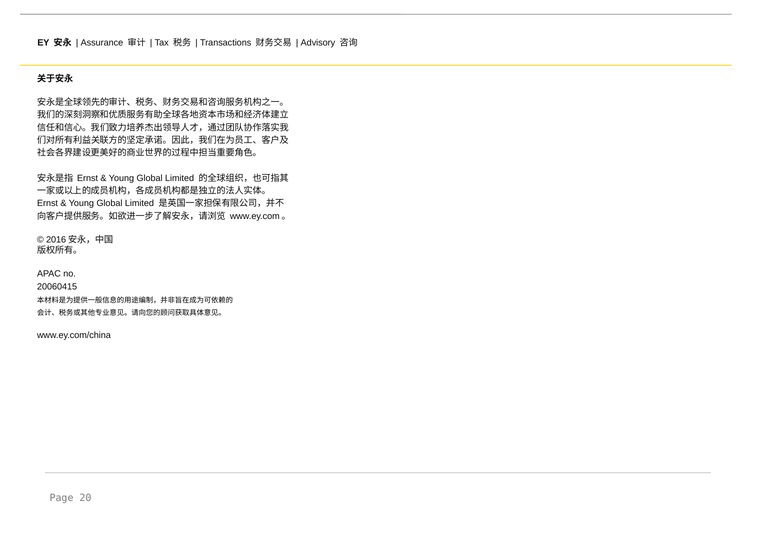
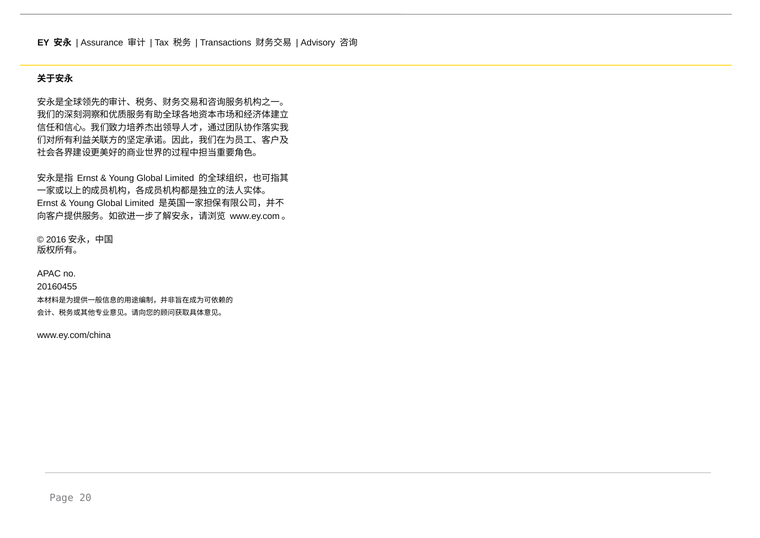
20060415: 20060415 -> 20160455
